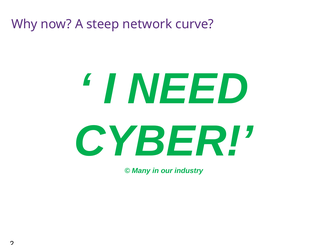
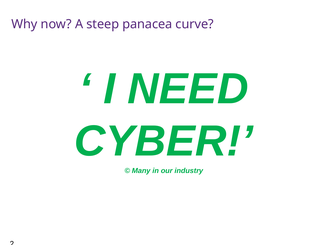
network: network -> panacea
